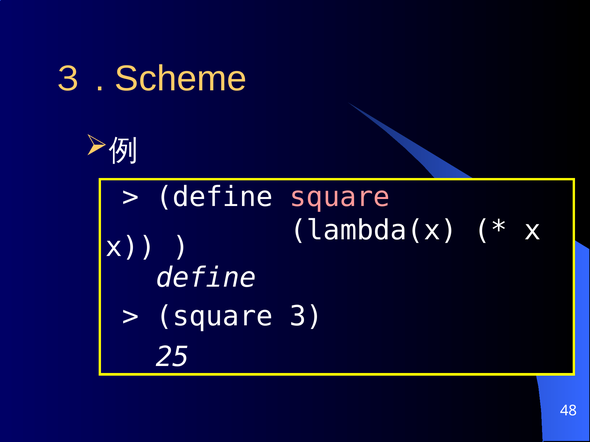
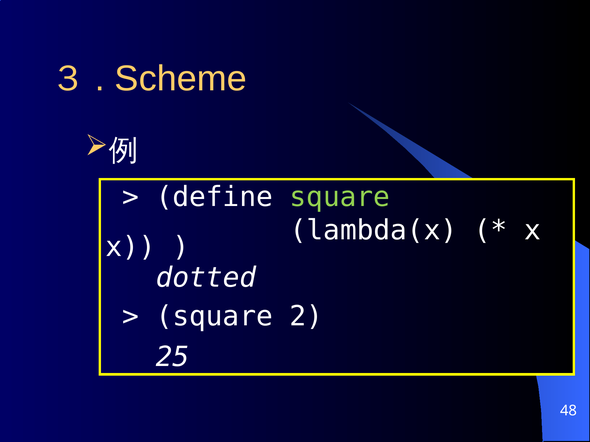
square at (340, 197) colour: pink -> light green
define at (206, 278): define -> dotted
3: 3 -> 2
